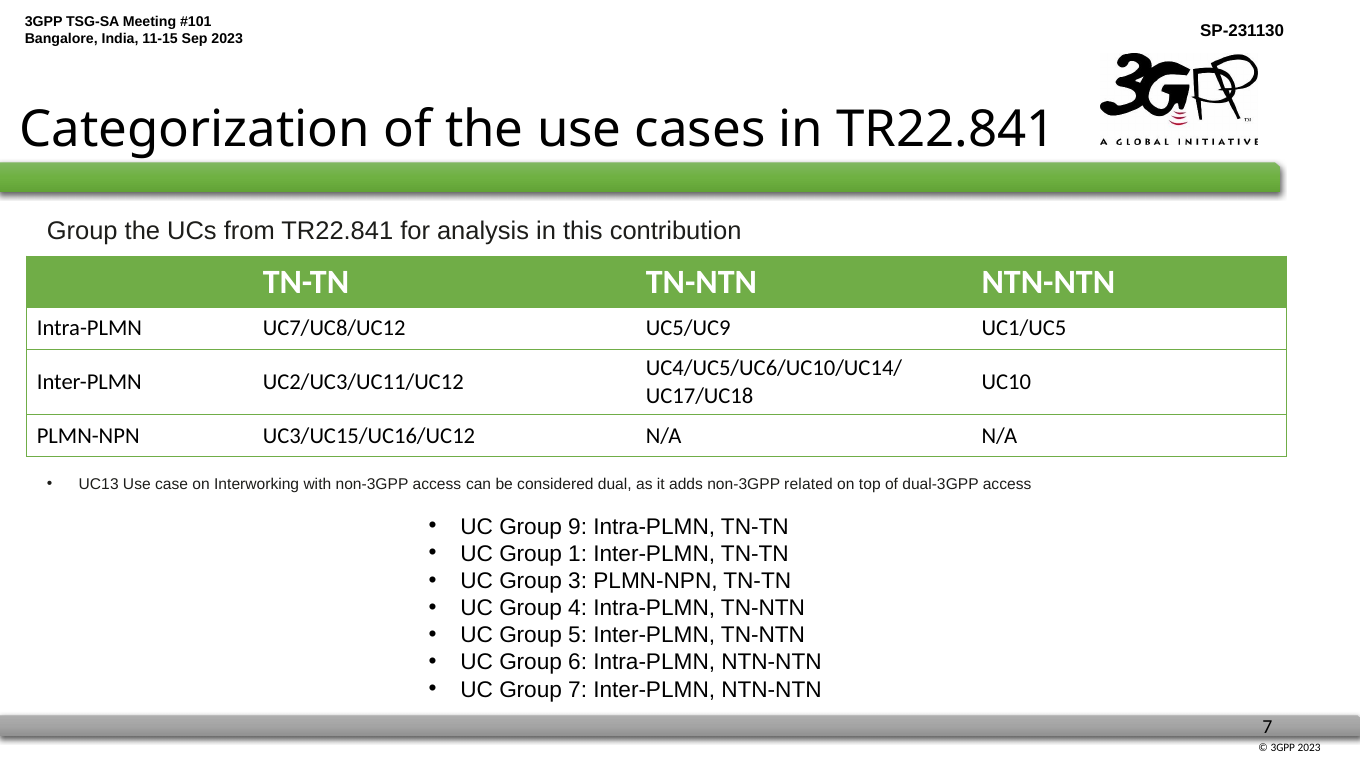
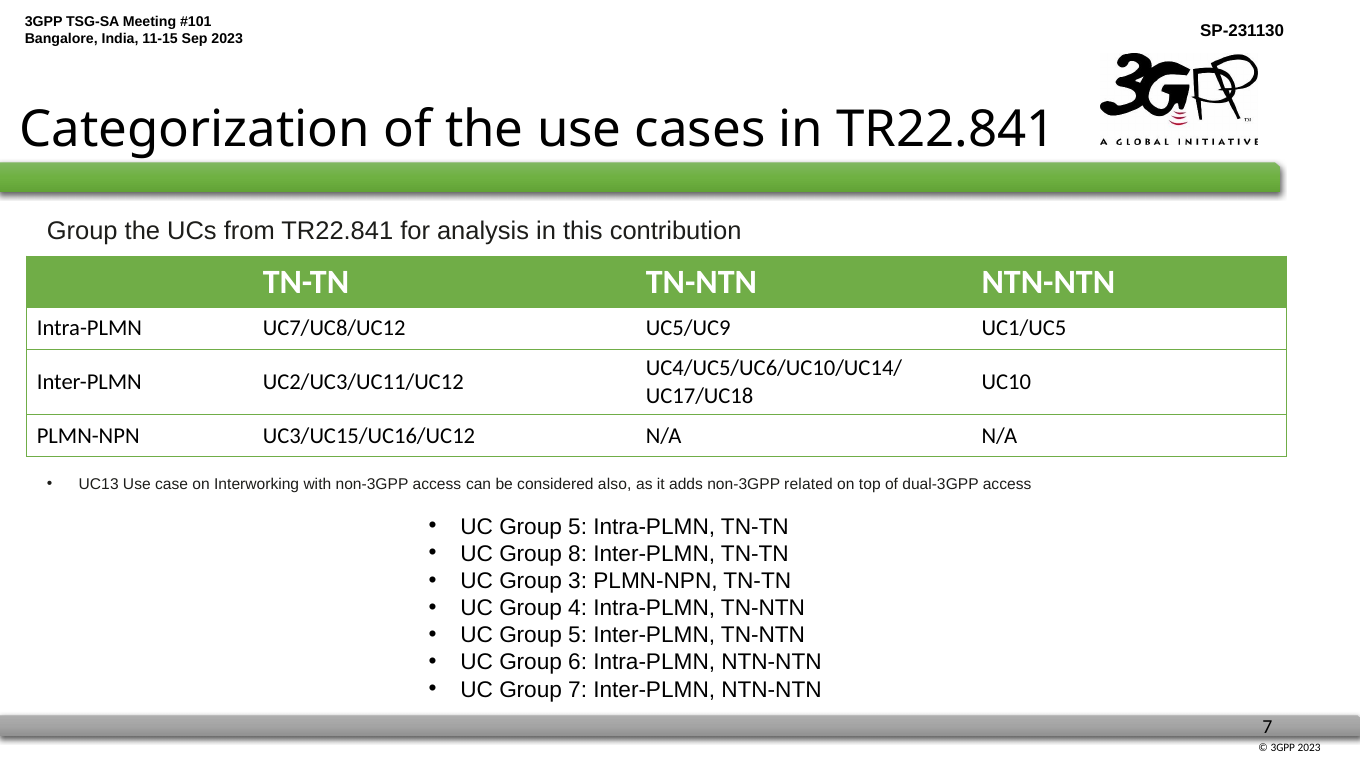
dual: dual -> also
9 at (578, 527): 9 -> 5
1: 1 -> 8
